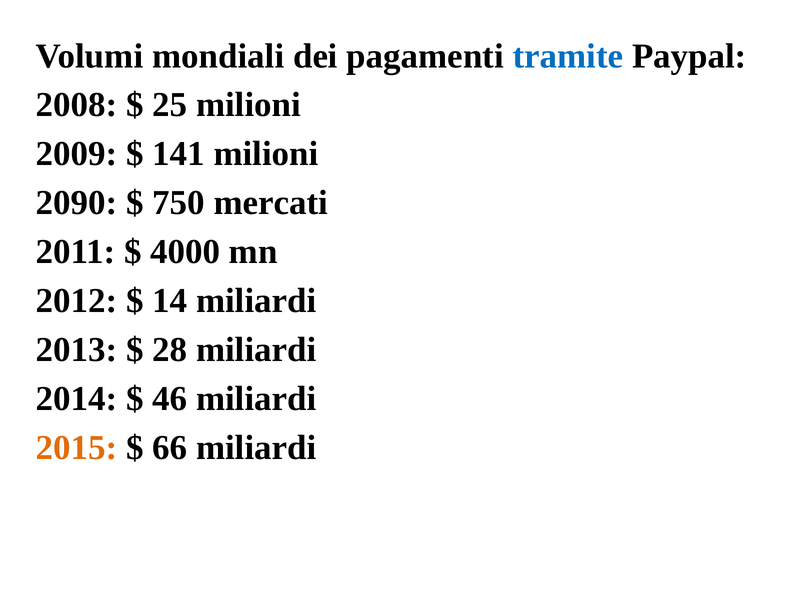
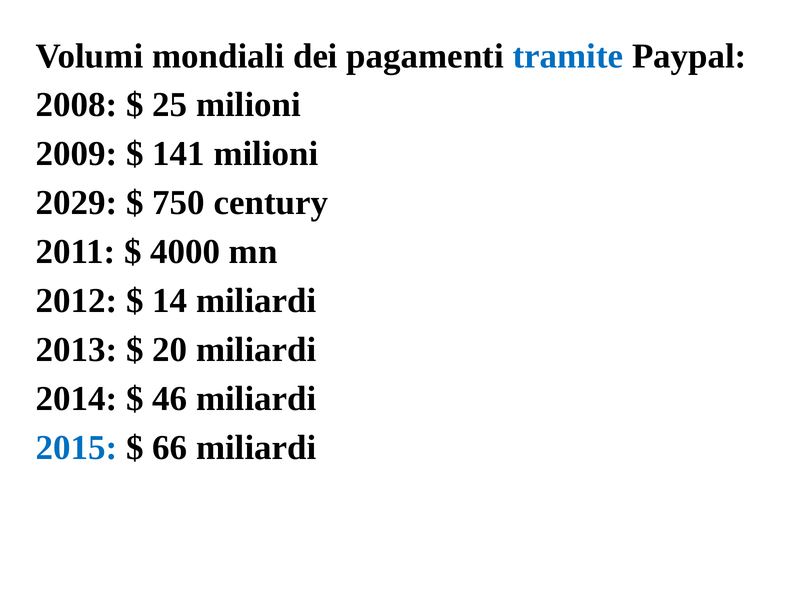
2090: 2090 -> 2029
mercati: mercati -> century
28: 28 -> 20
2015 colour: orange -> blue
